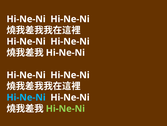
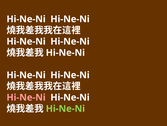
Hi-Ne-Ni at (26, 97) colour: light blue -> pink
